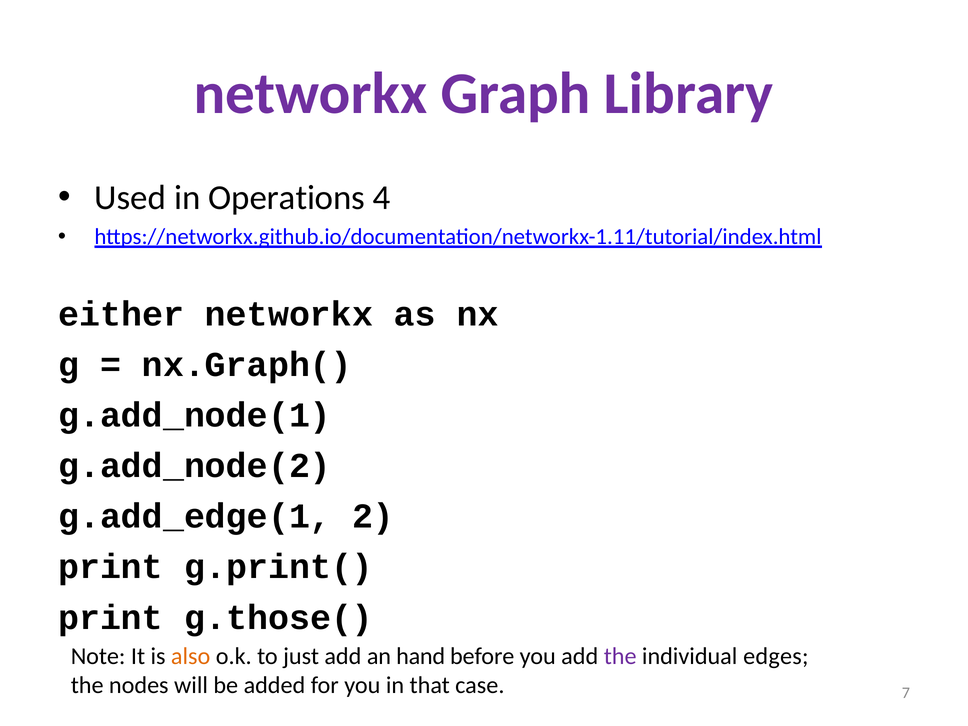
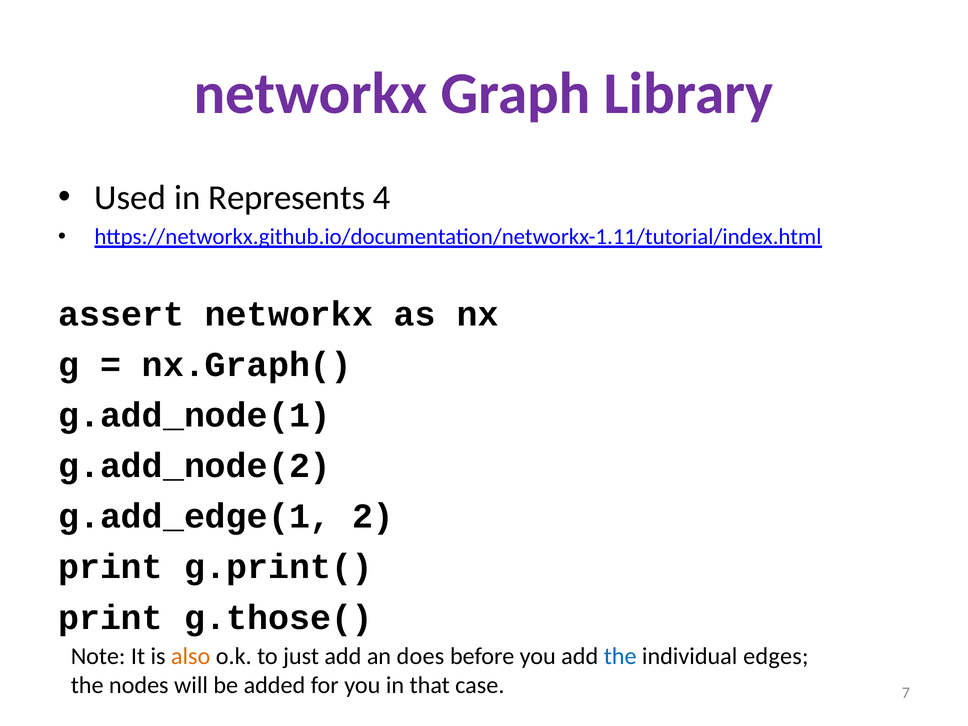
Operations: Operations -> Represents
either: either -> assert
hand: hand -> does
the at (620, 656) colour: purple -> blue
